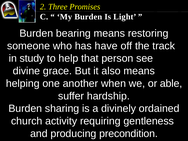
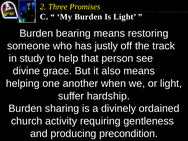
have: have -> justly
or able: able -> light
